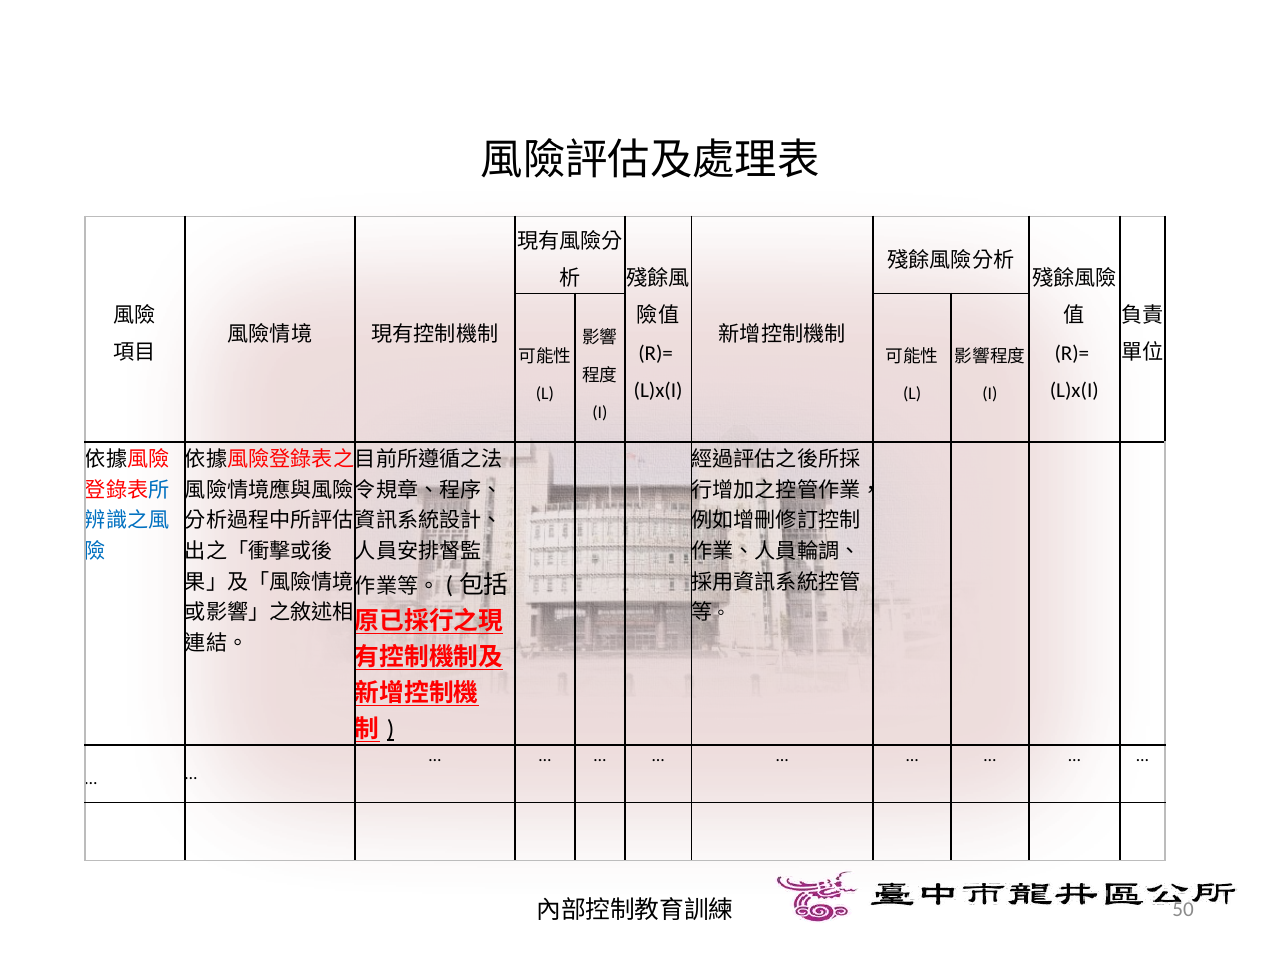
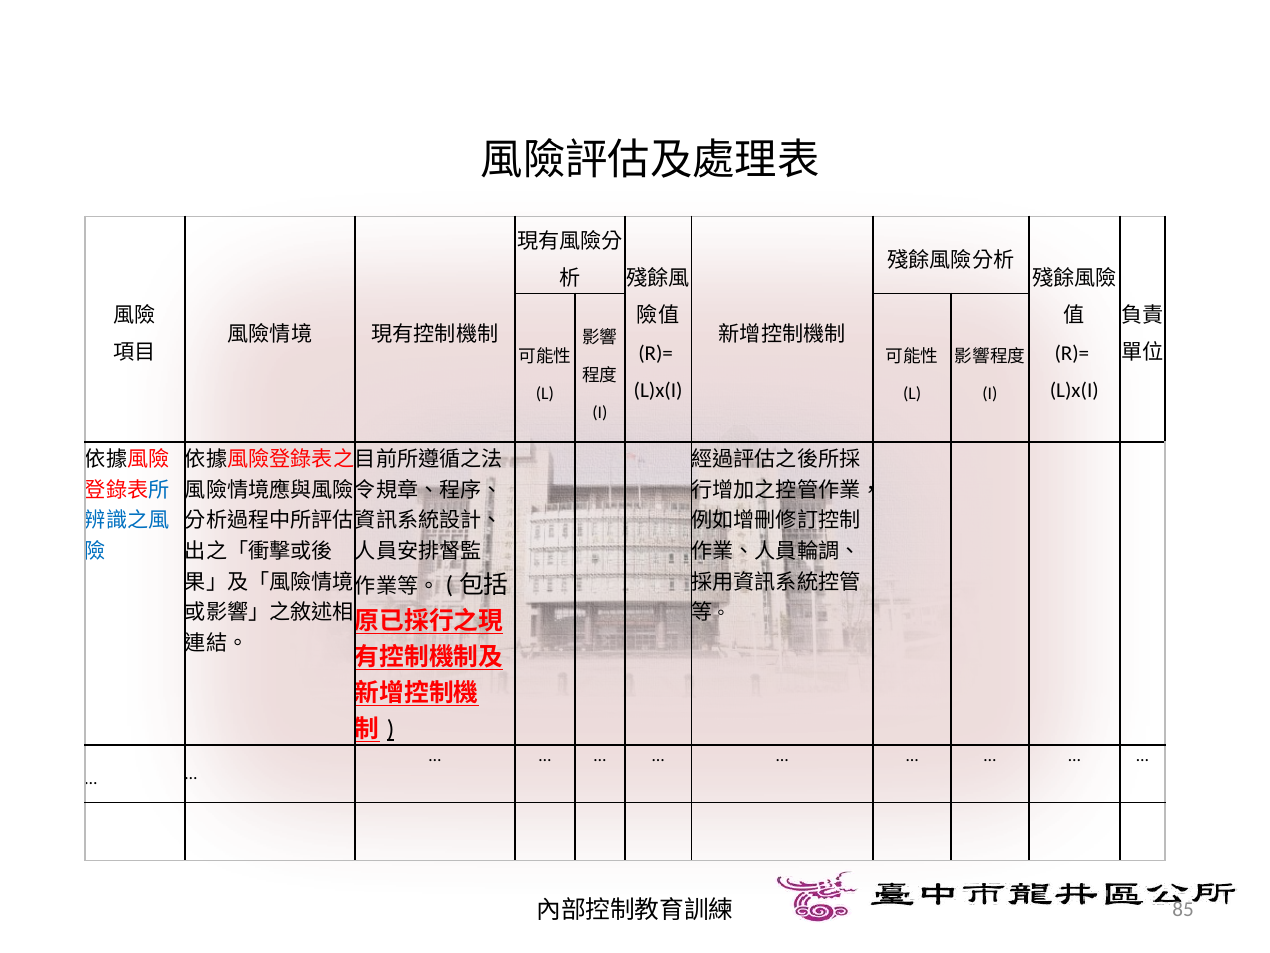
50: 50 -> 85
